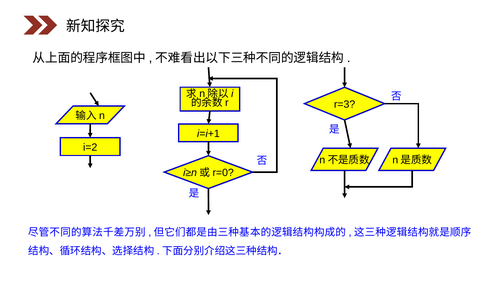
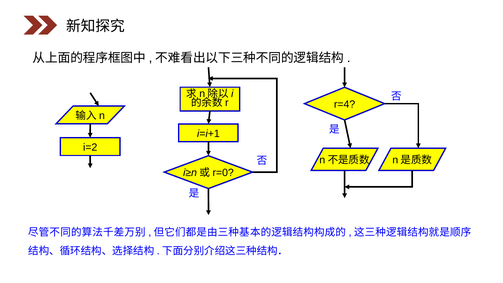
r=3: r=3 -> r=4
